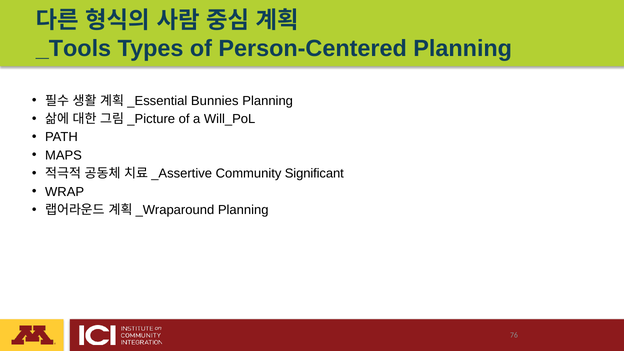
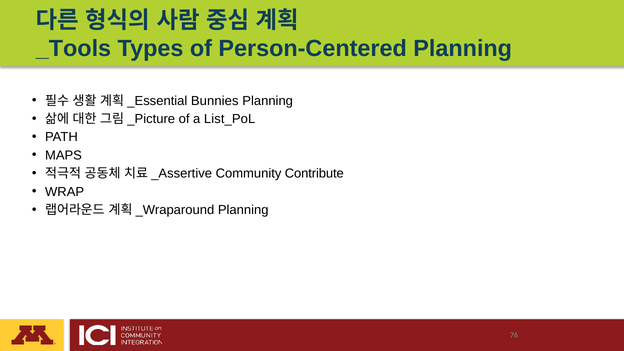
Will_PoL: Will_PoL -> List_PoL
Significant: Significant -> Contribute
